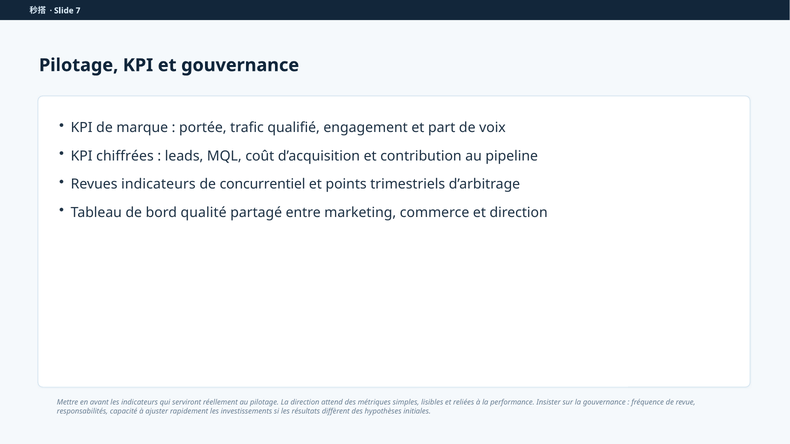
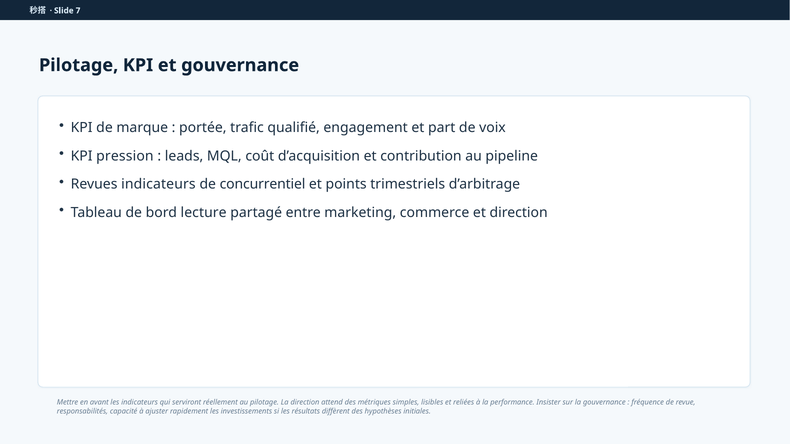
chiffrées: chiffrées -> pression
qualité: qualité -> lecture
